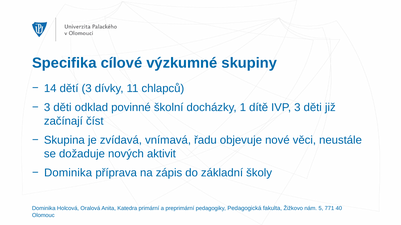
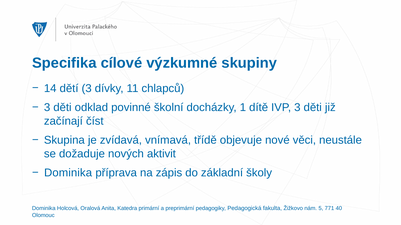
řadu: řadu -> třídě
